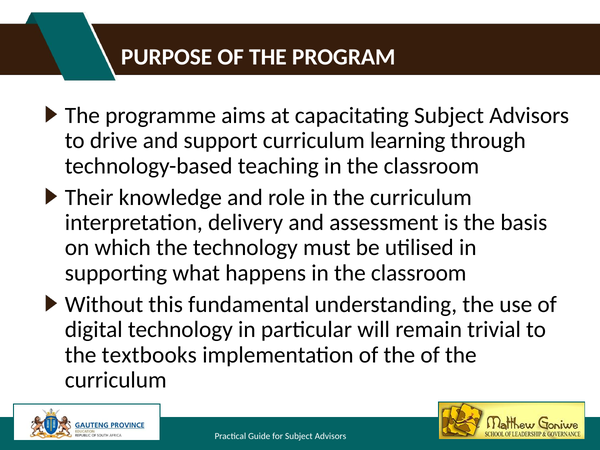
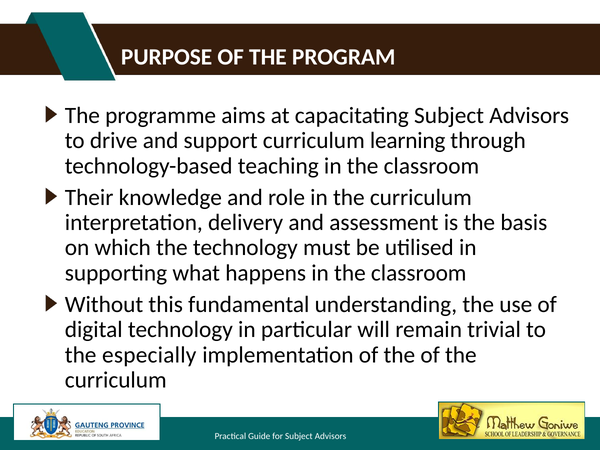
textbooks: textbooks -> especially
